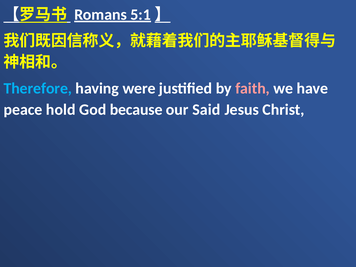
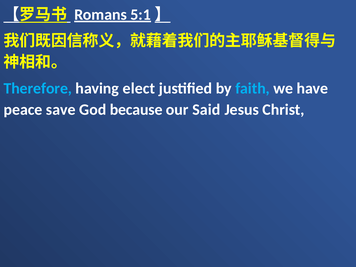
were: were -> elect
faith colour: pink -> light blue
hold: hold -> save
